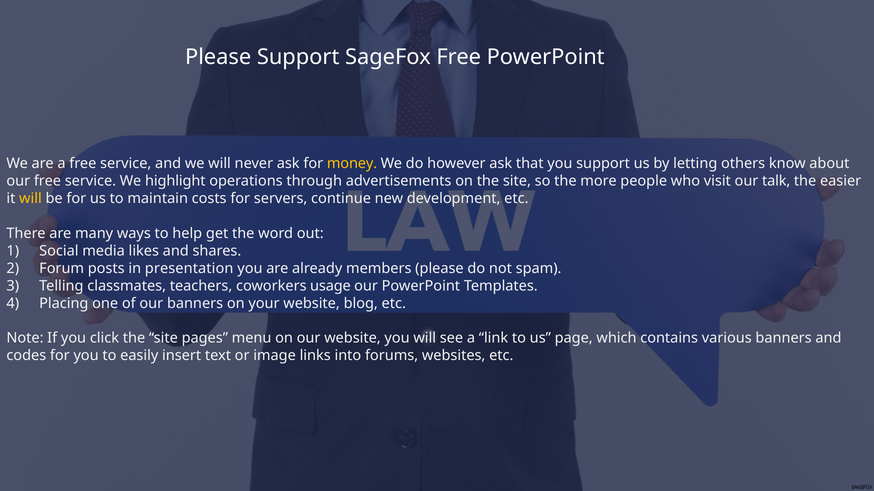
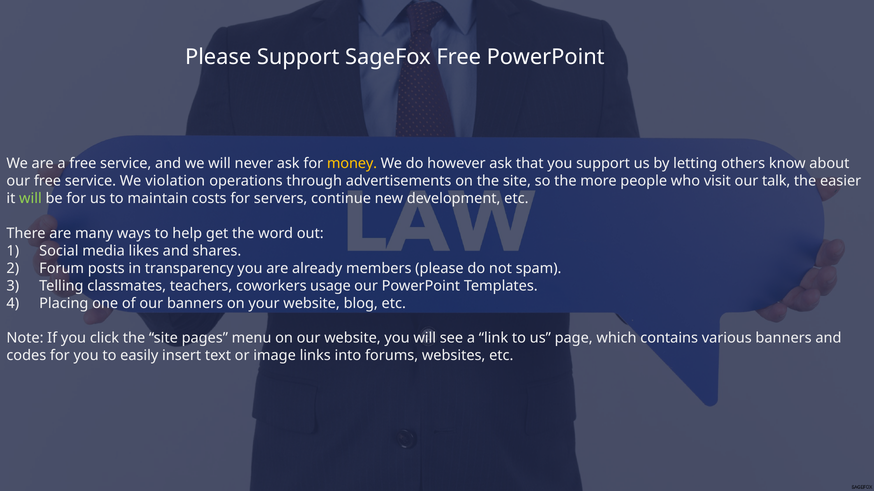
highlight: highlight -> violation
will at (30, 199) colour: yellow -> light green
presentation: presentation -> transparency
